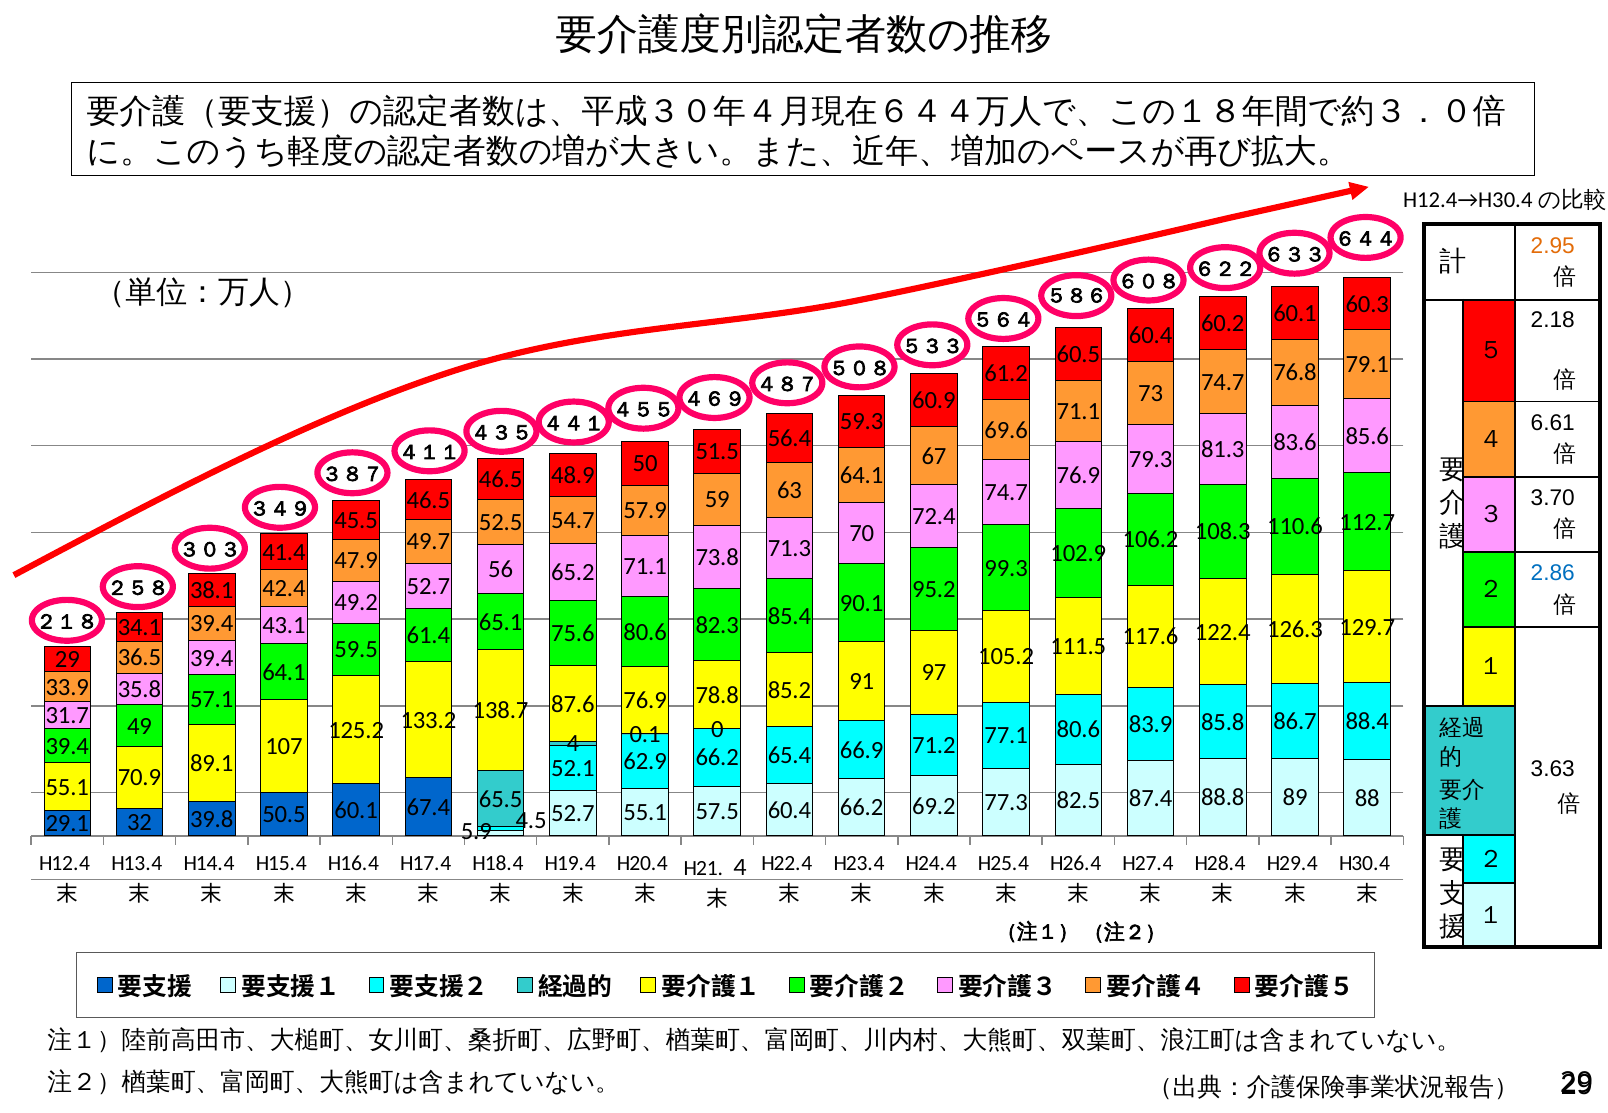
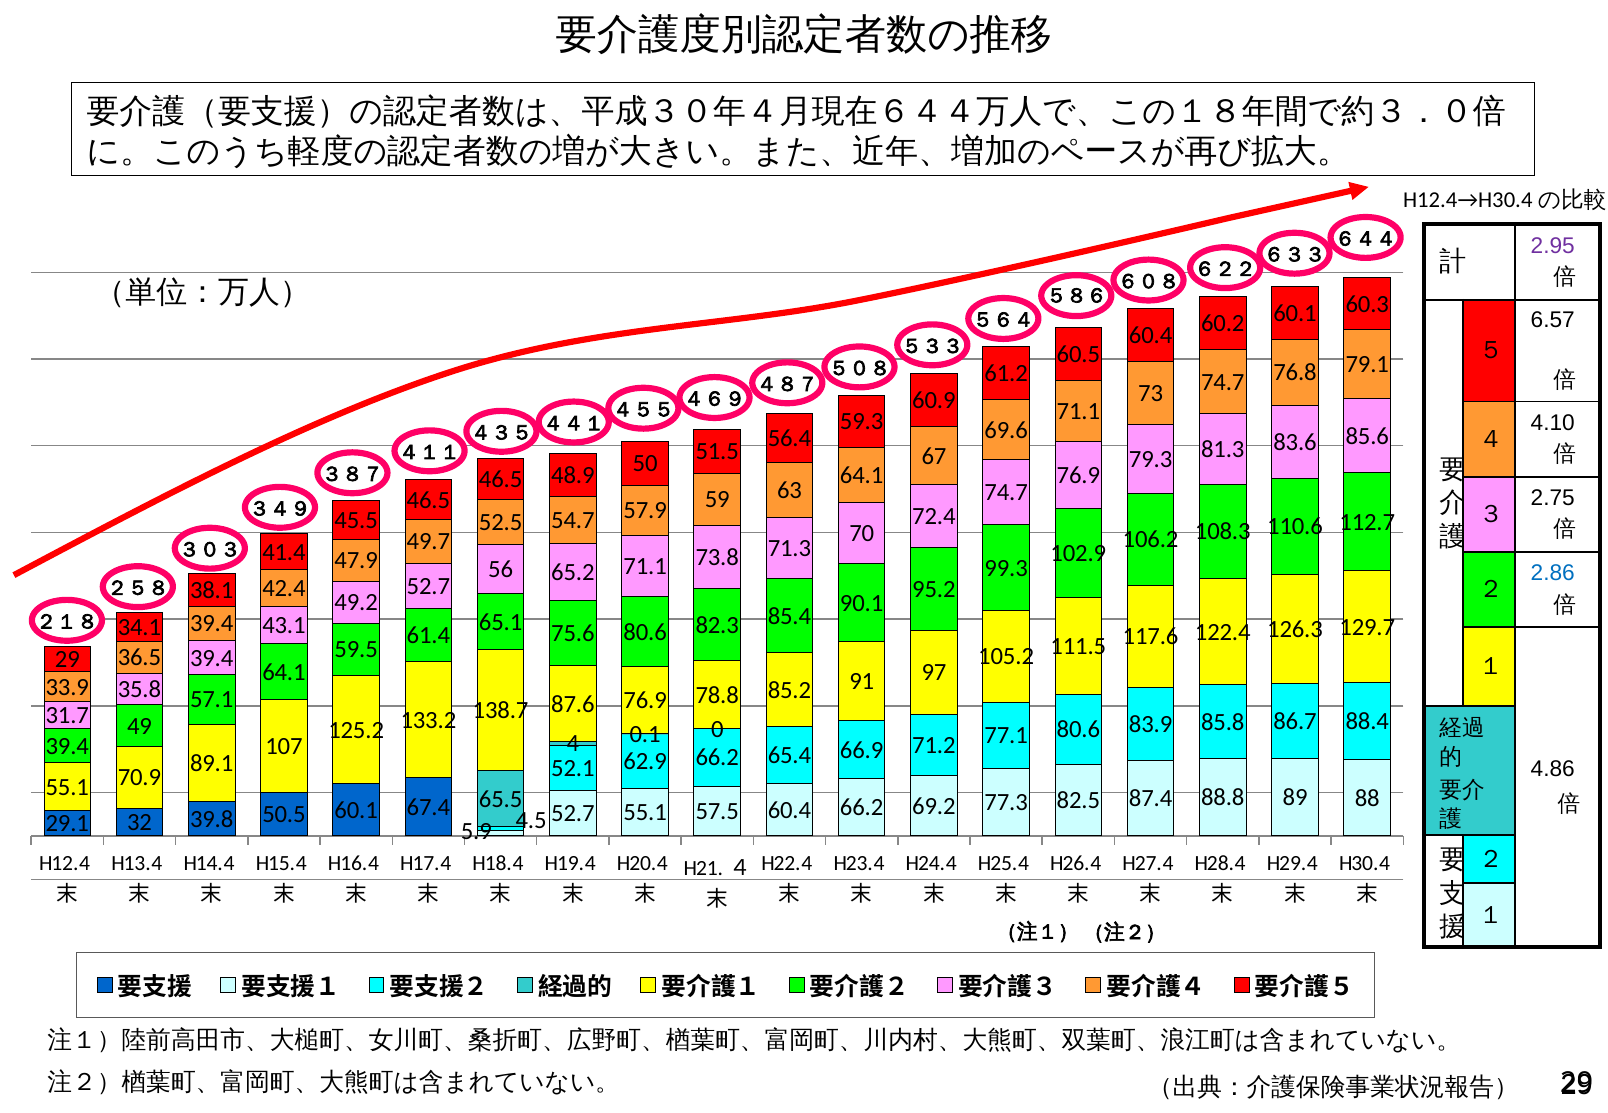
2.95 colour: orange -> purple
2.18: 2.18 -> 6.57
6.61: 6.61 -> 4.10
3.70: 3.70 -> 2.75
3.63: 3.63 -> 4.86
